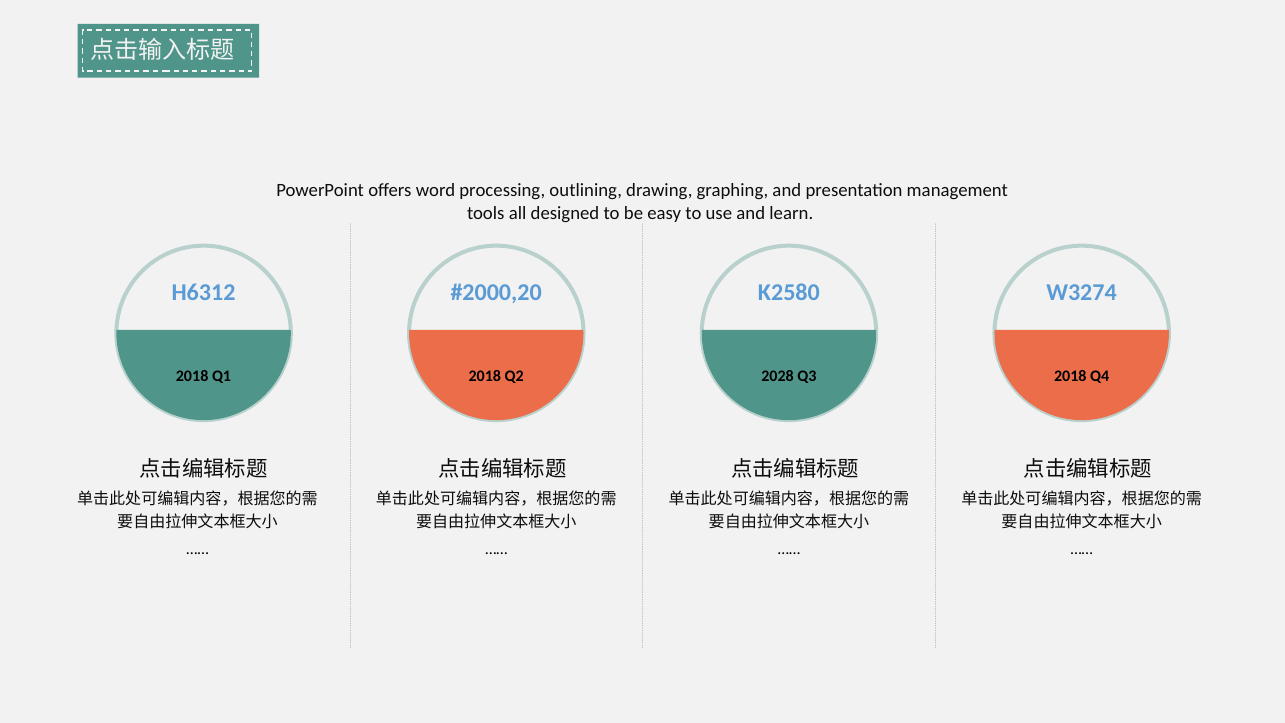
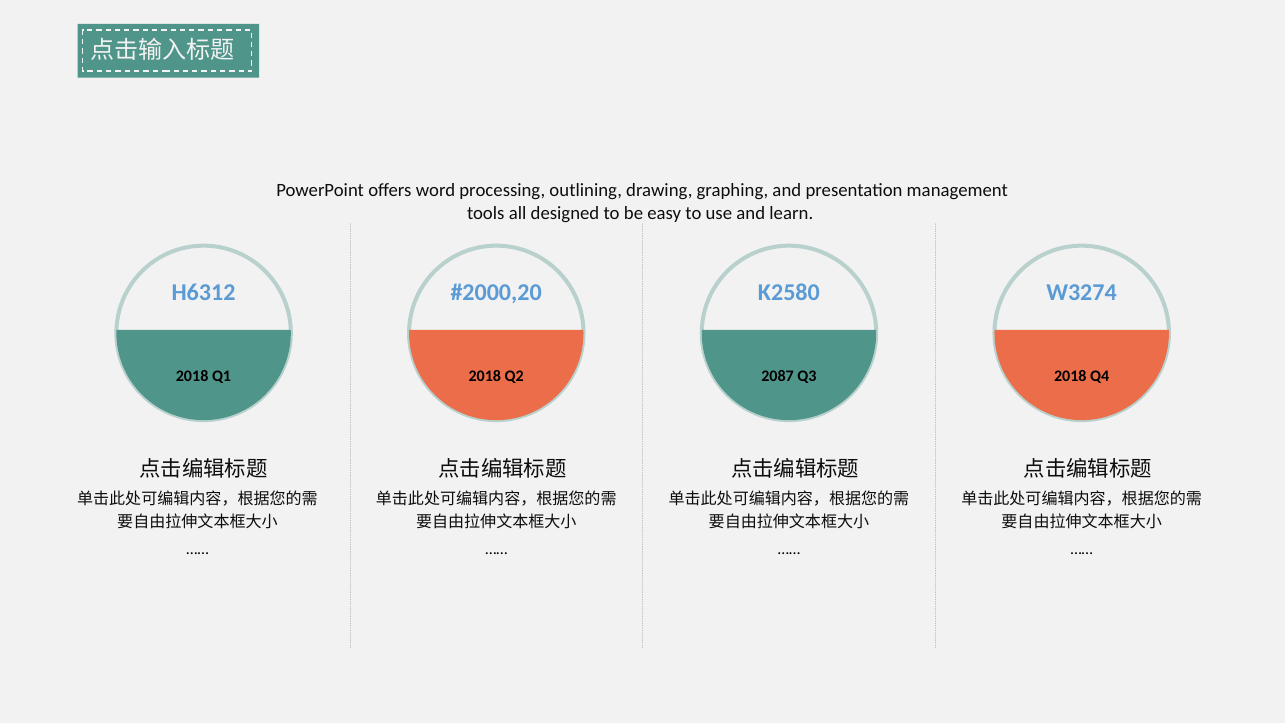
2028: 2028 -> 2087
